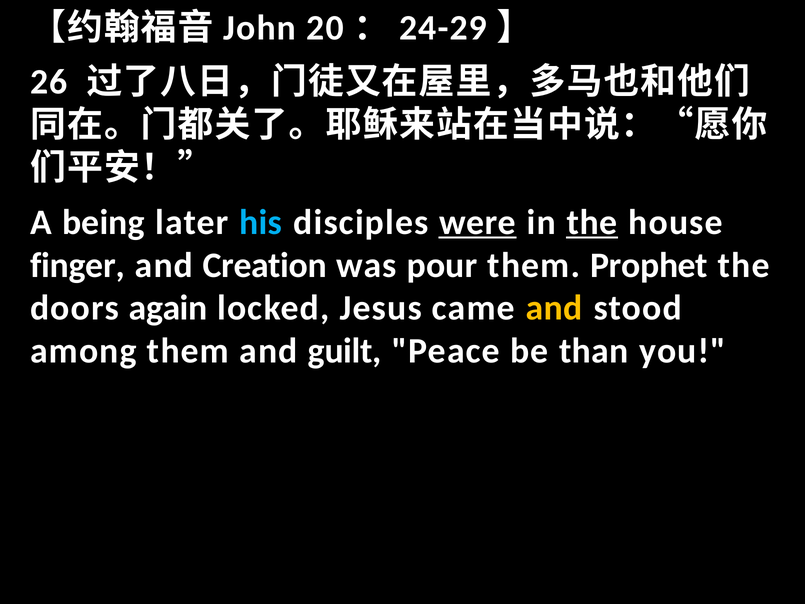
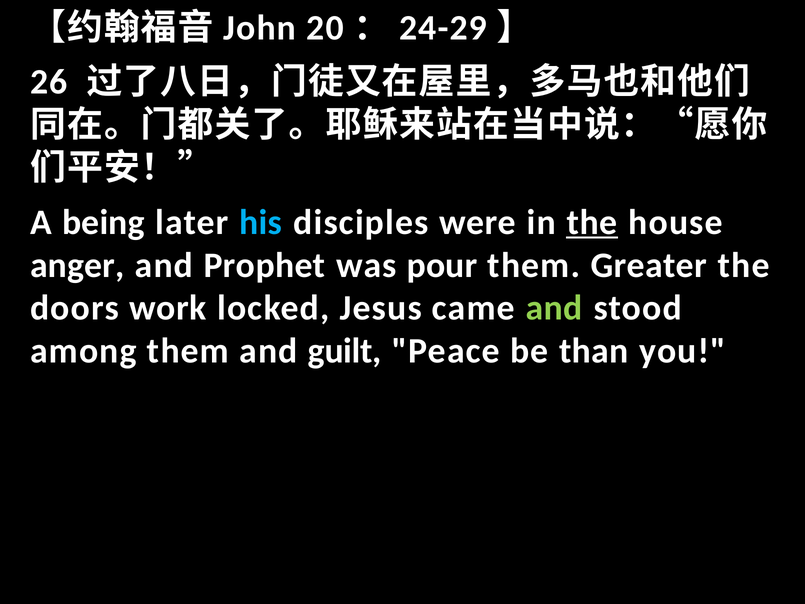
were underline: present -> none
finger: finger -> anger
Creation: Creation -> Prophet
Prophet: Prophet -> Greater
again: again -> work
and at (554, 308) colour: yellow -> light green
